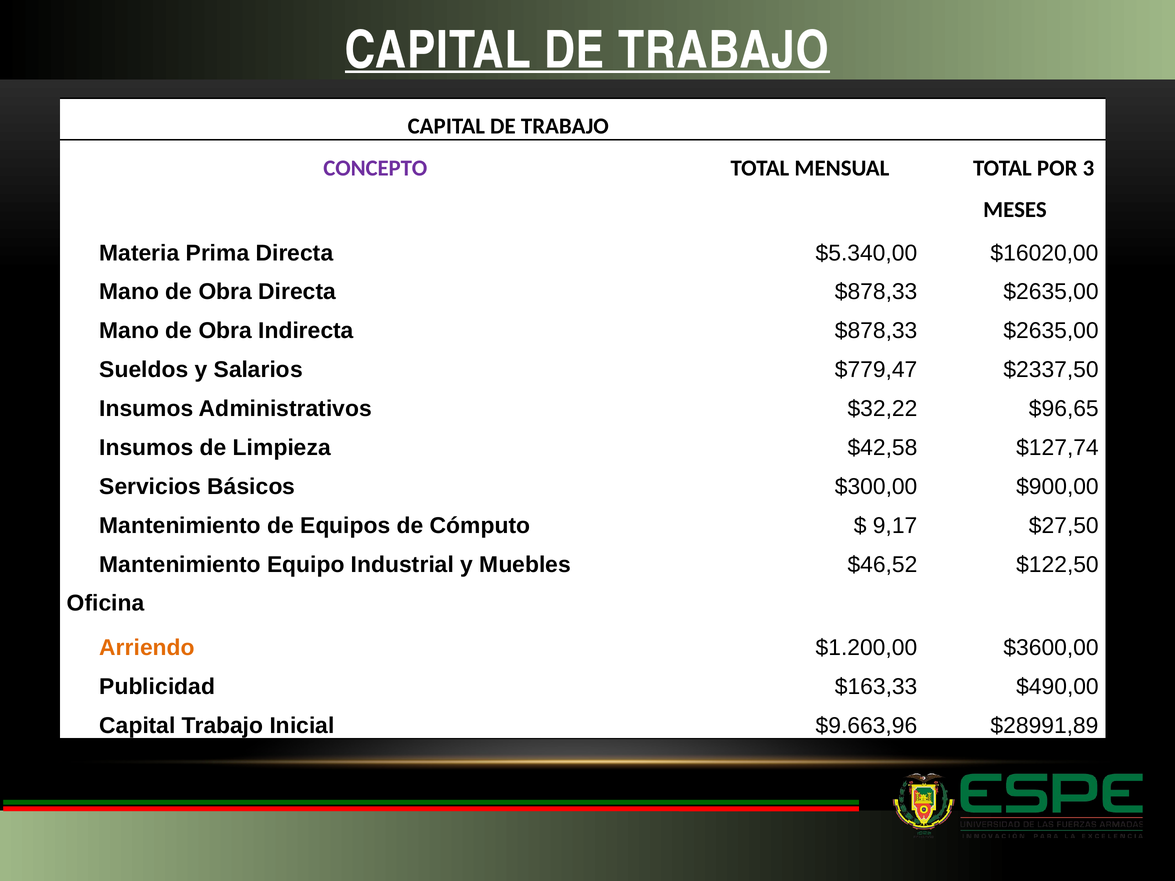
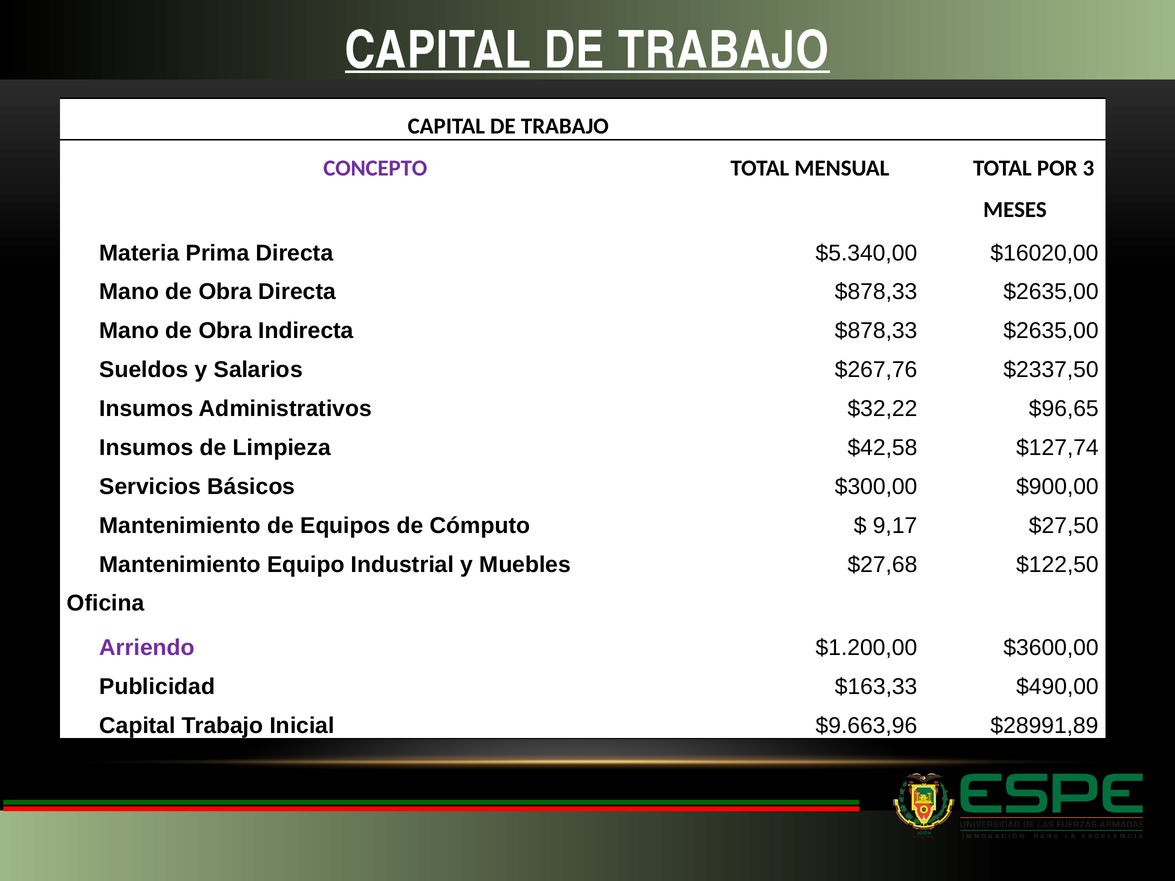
$779,47: $779,47 -> $267,76
$46,52: $46,52 -> $27,68
Arriendo colour: orange -> purple
